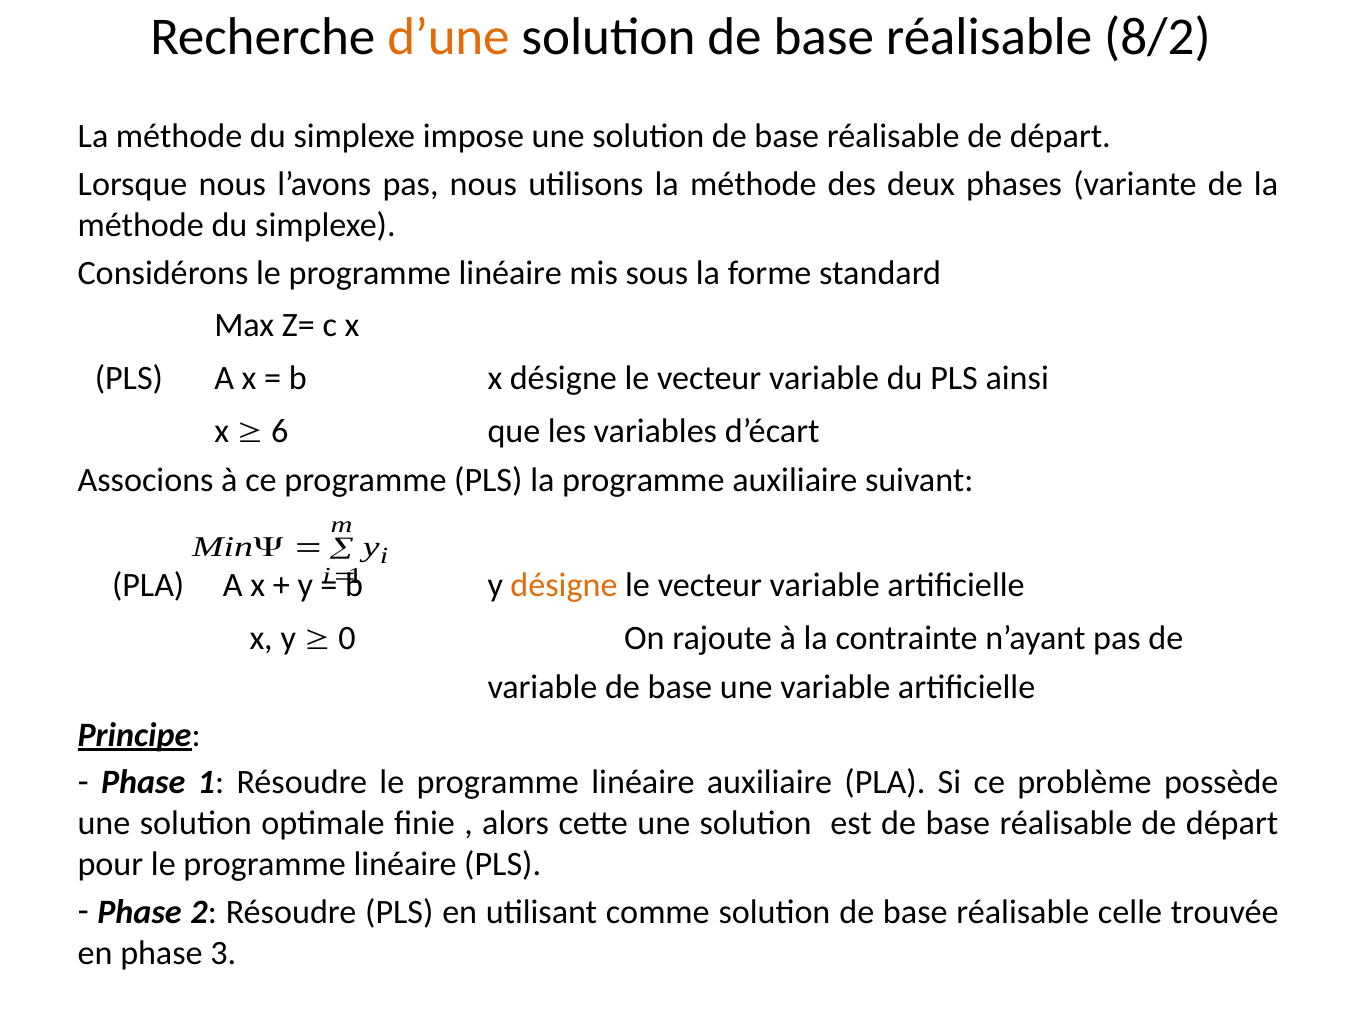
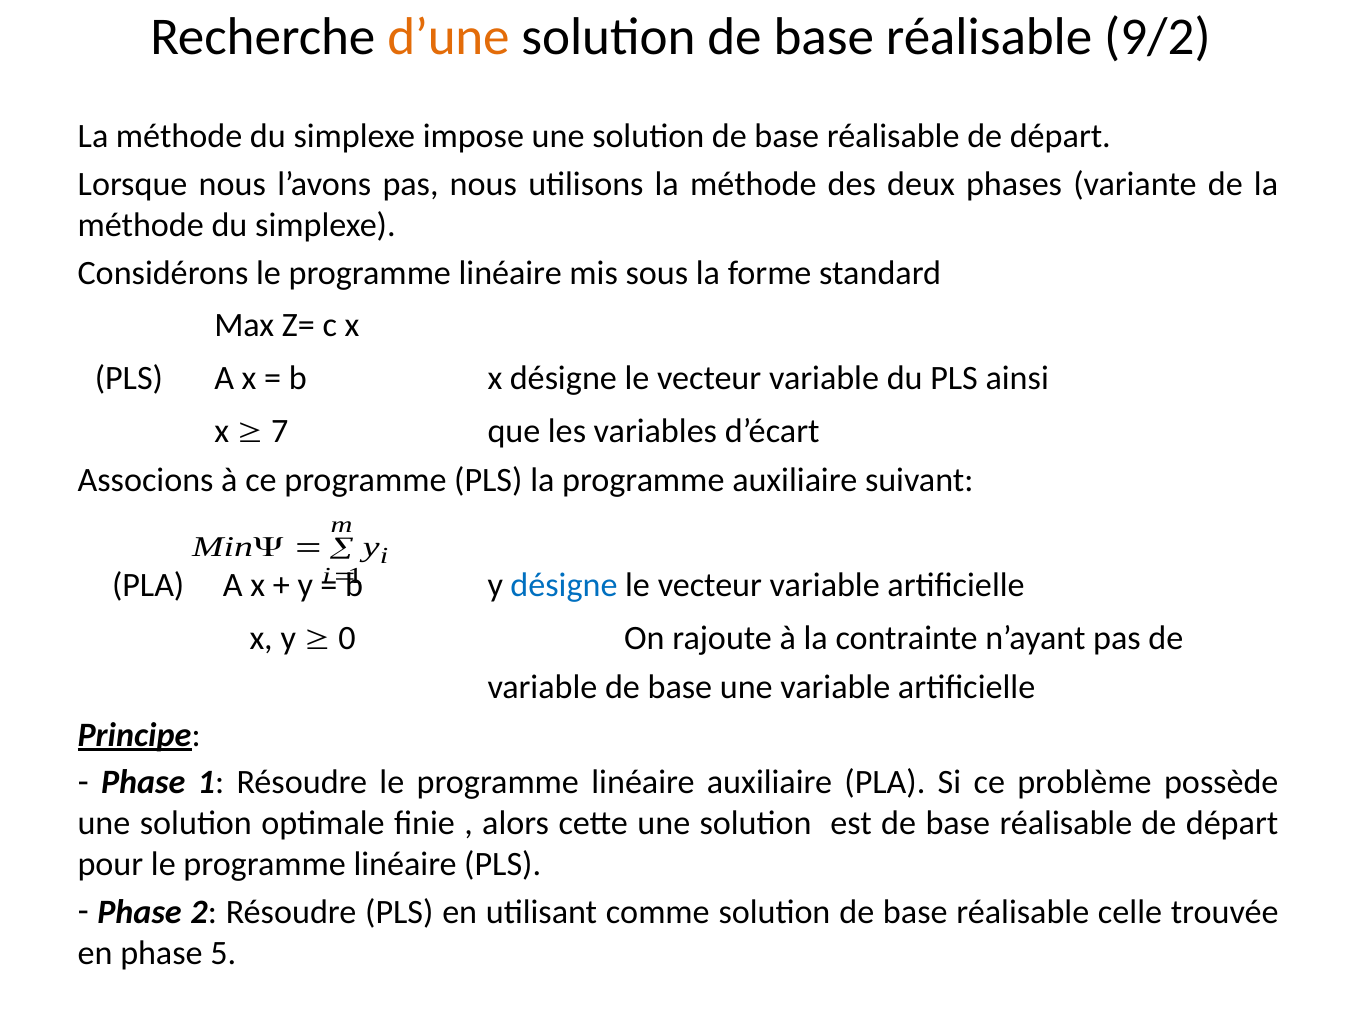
8/2: 8/2 -> 9/2
6: 6 -> 7
désigne at (564, 586) colour: orange -> blue
3: 3 -> 5
